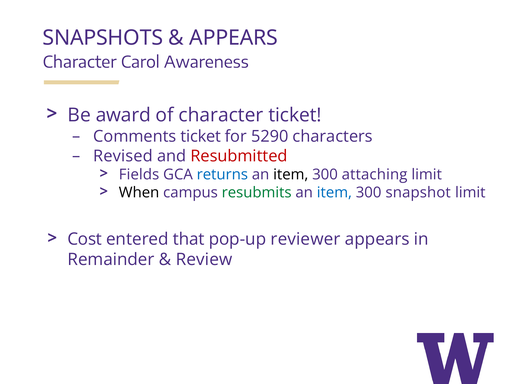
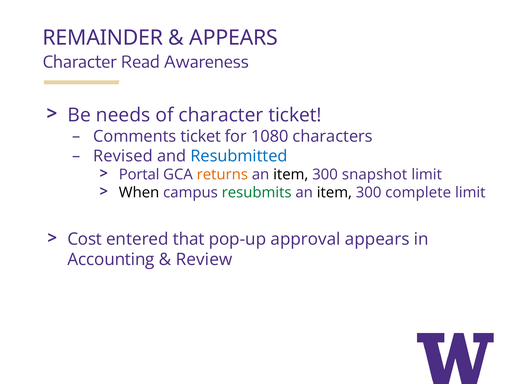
SNAPSHOTS: SNAPSHOTS -> REMAINDER
Carol: Carol -> Read
award: award -> needs
5290: 5290 -> 1080
Resubmitted colour: red -> blue
Fields: Fields -> Portal
returns colour: blue -> orange
attaching: attaching -> snapshot
item at (334, 193) colour: blue -> black
snapshot: snapshot -> complete
reviewer: reviewer -> approval
Remainder: Remainder -> Accounting
